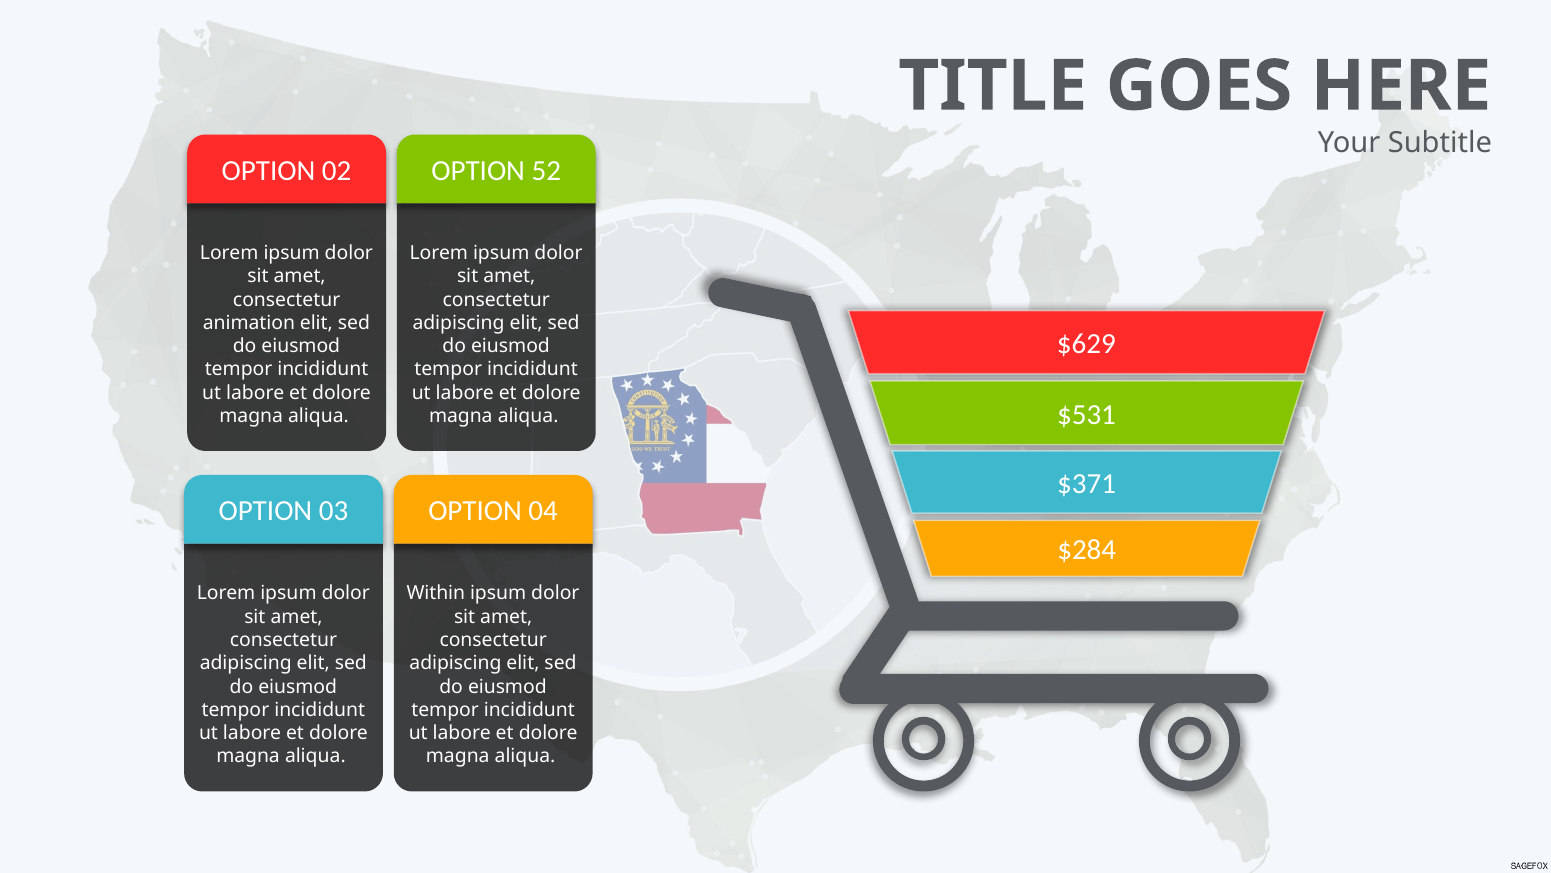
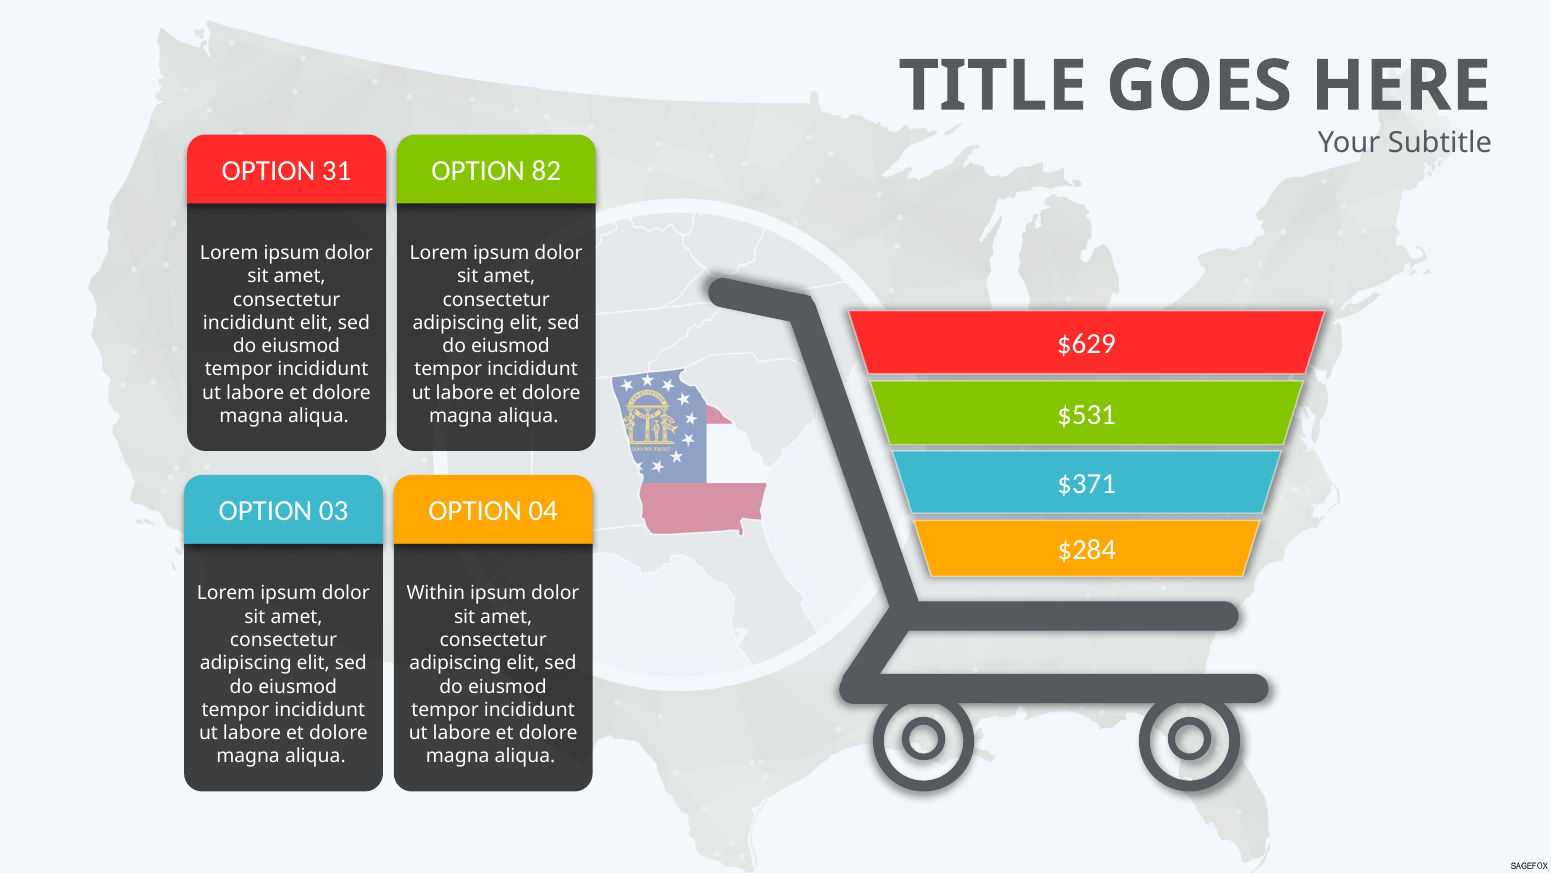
02: 02 -> 31
52: 52 -> 82
animation at (249, 323): animation -> incididunt
